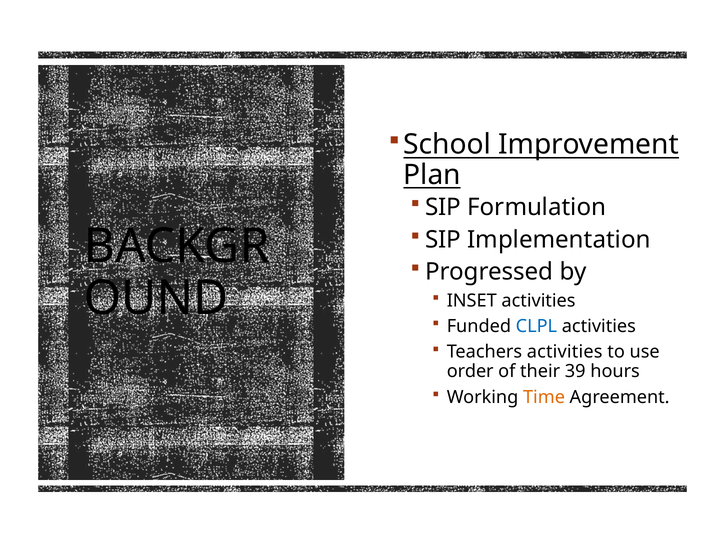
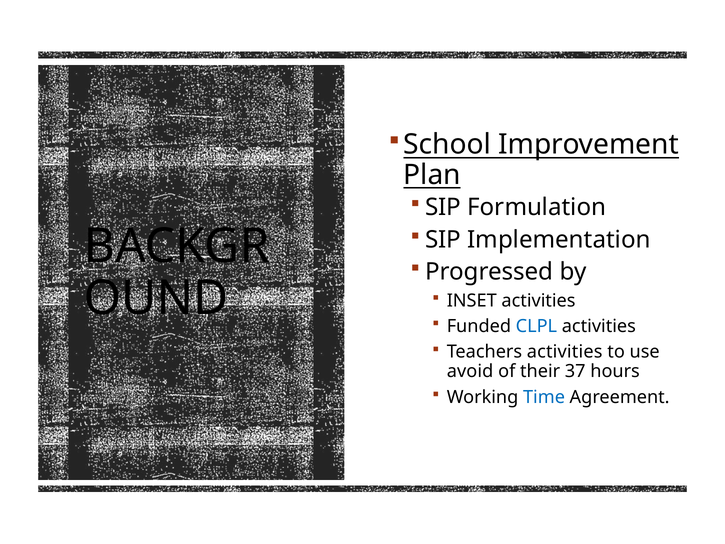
order: order -> avoid
39: 39 -> 37
Time colour: orange -> blue
